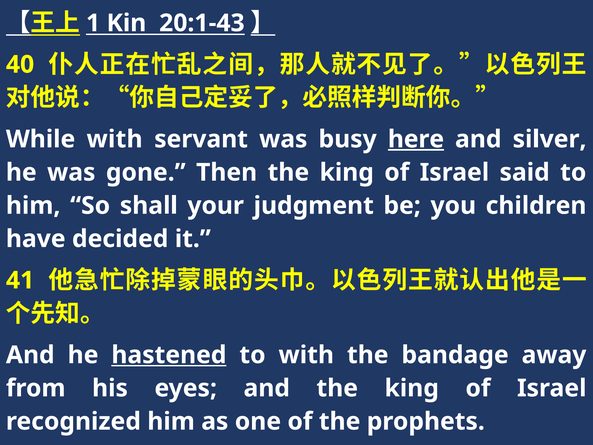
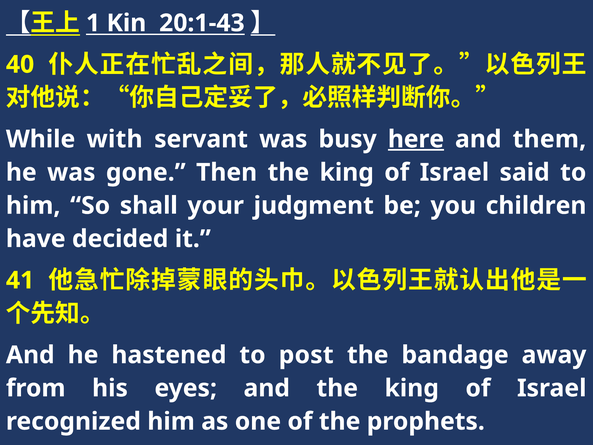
silver: silver -> them
hastened underline: present -> none
to with: with -> post
